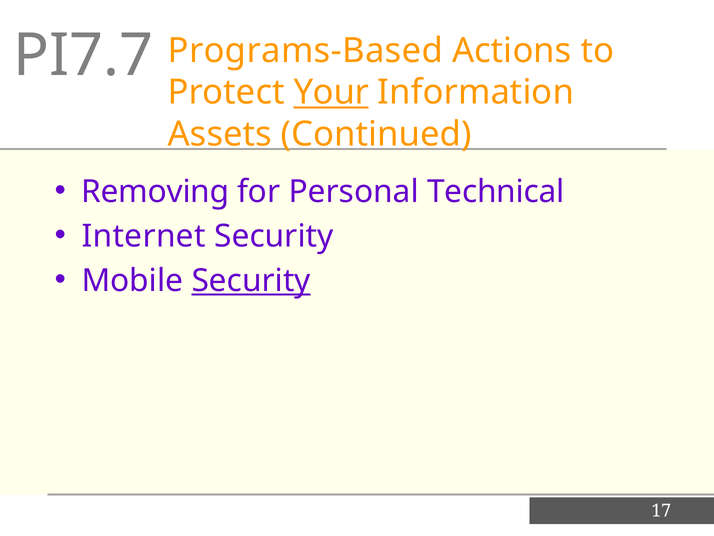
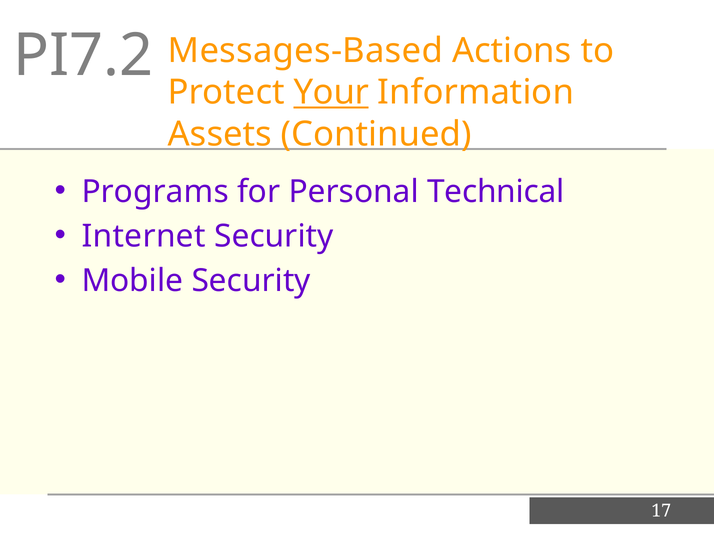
PI7.7: PI7.7 -> PI7.2
Programs-Based: Programs-Based -> Messages-Based
Removing: Removing -> Programs
Security at (251, 280) underline: present -> none
